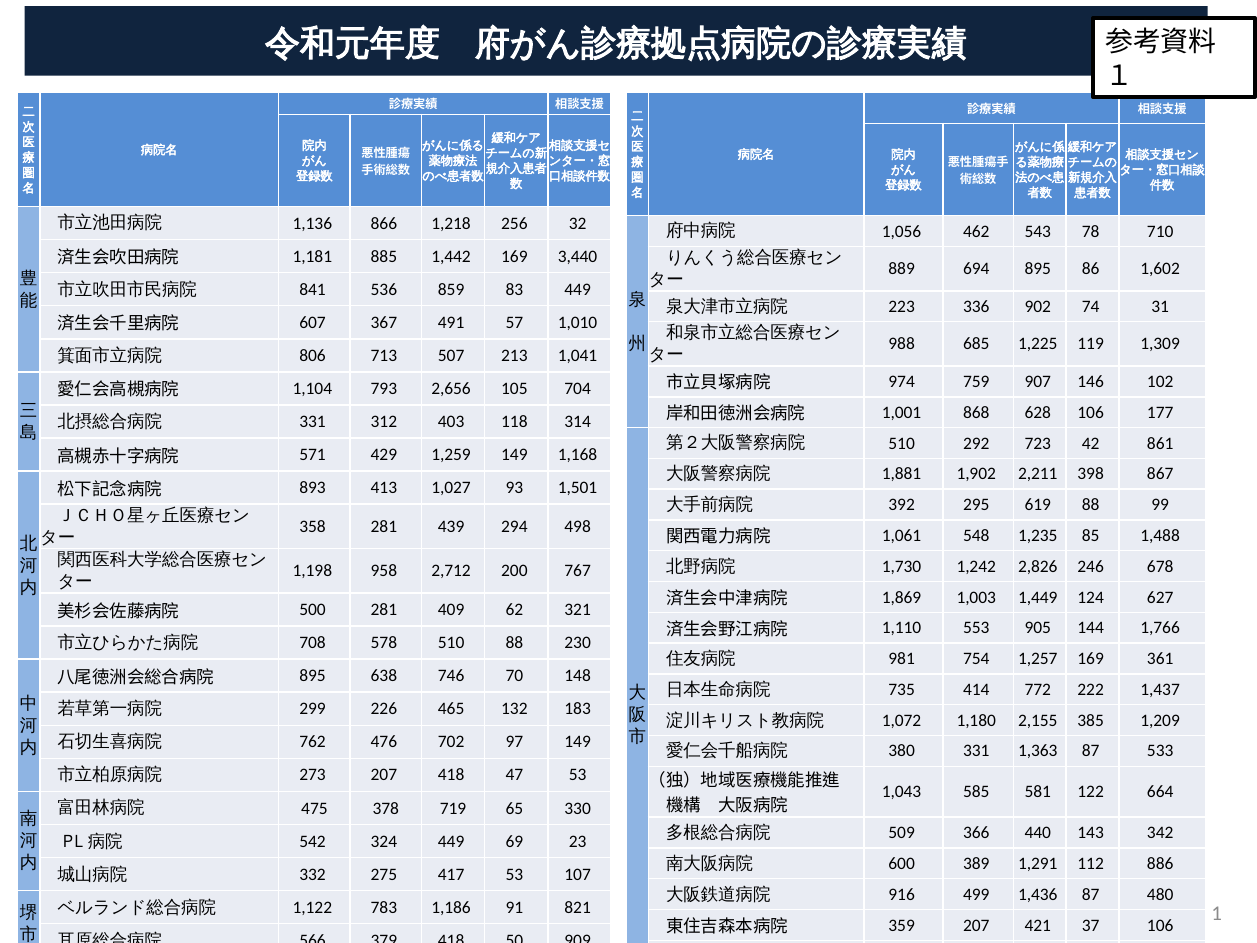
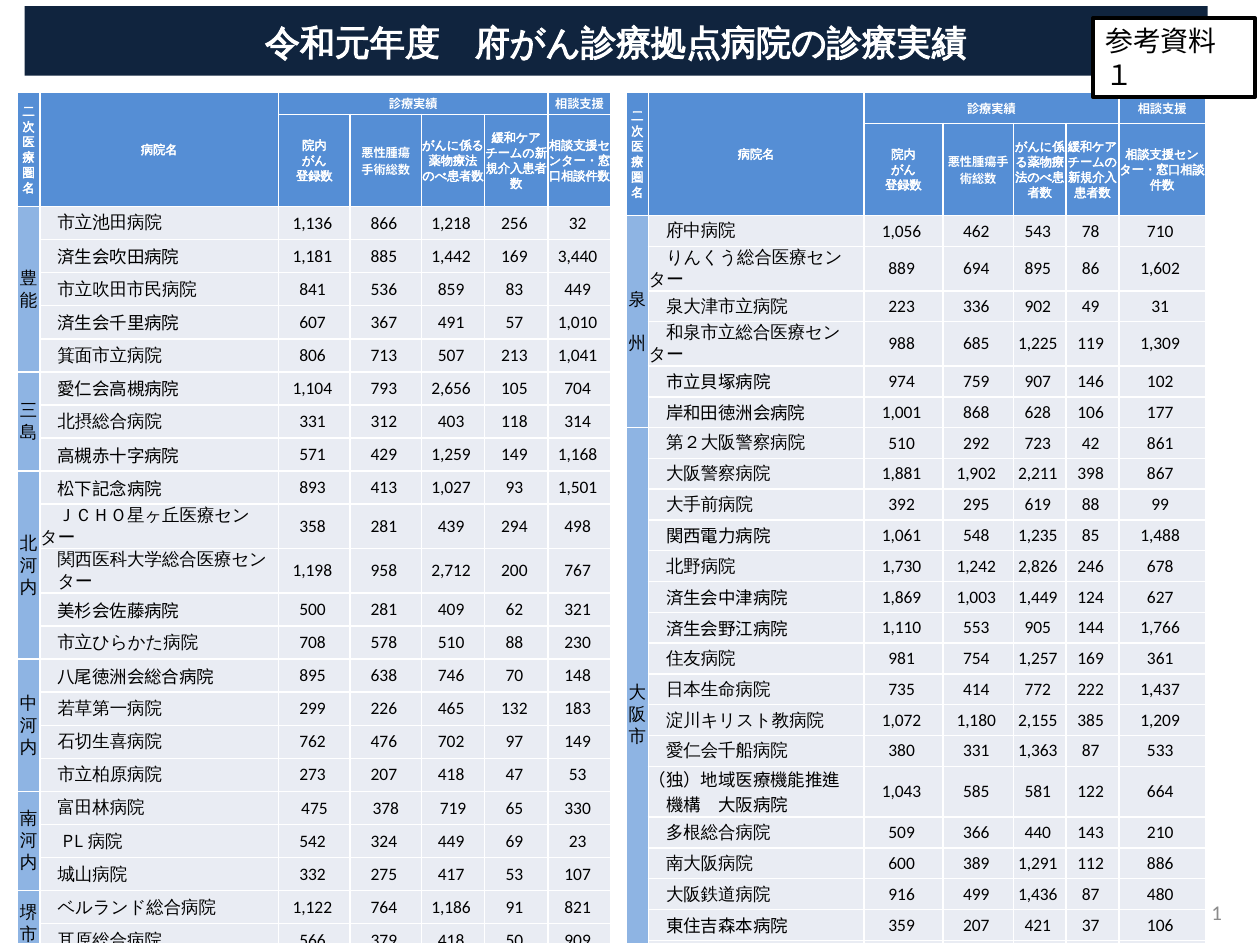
74: 74 -> 49
342: 342 -> 210
783: 783 -> 764
